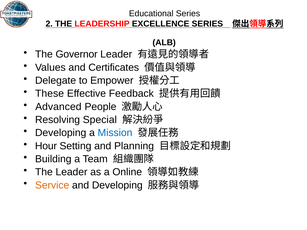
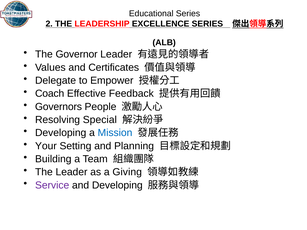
These: These -> Coach
Advanced: Advanced -> Governors
Hour: Hour -> Your
Online: Online -> Giving
Service colour: orange -> purple
